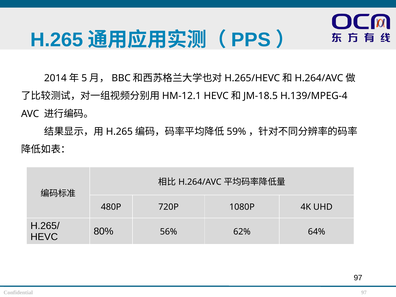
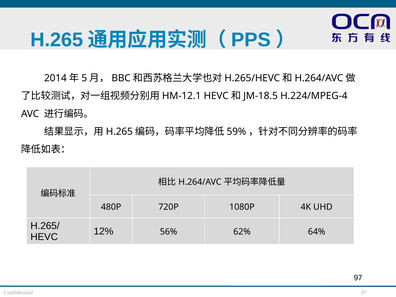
H.139/MPEG-4: H.139/MPEG-4 -> H.224/MPEG-4
80%: 80% -> 12%
